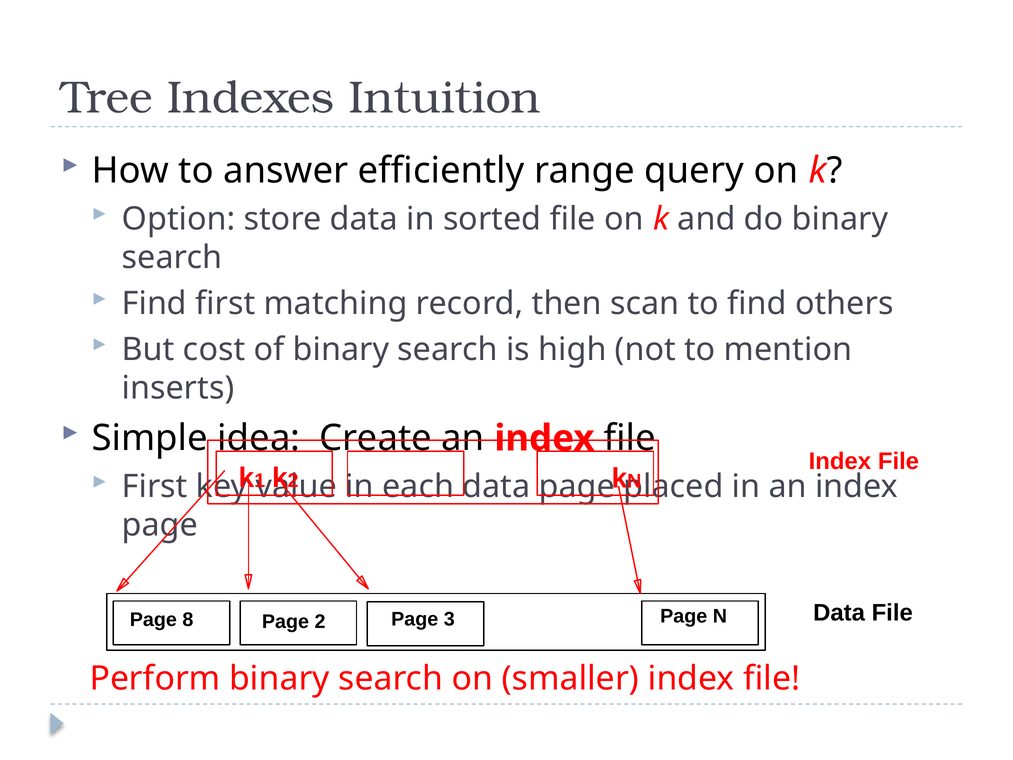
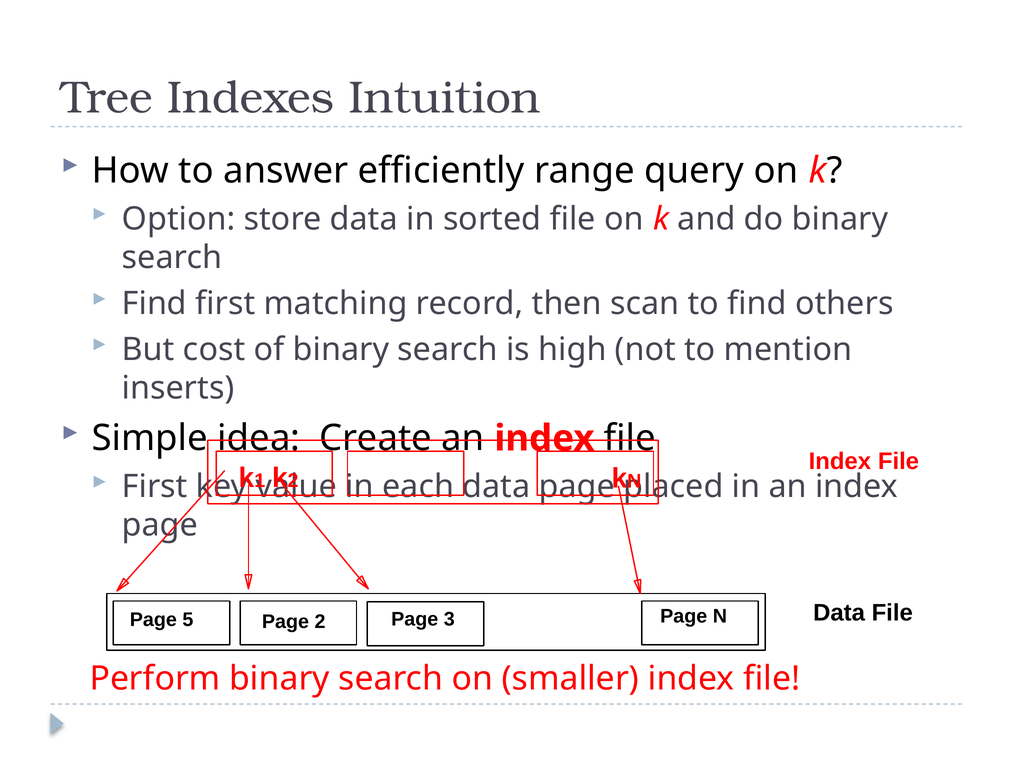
8: 8 -> 5
